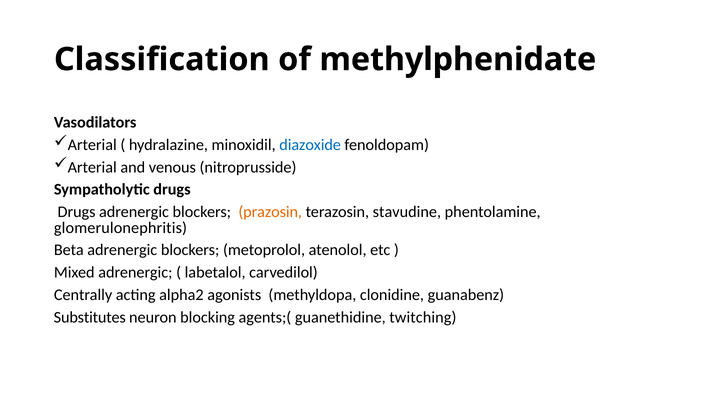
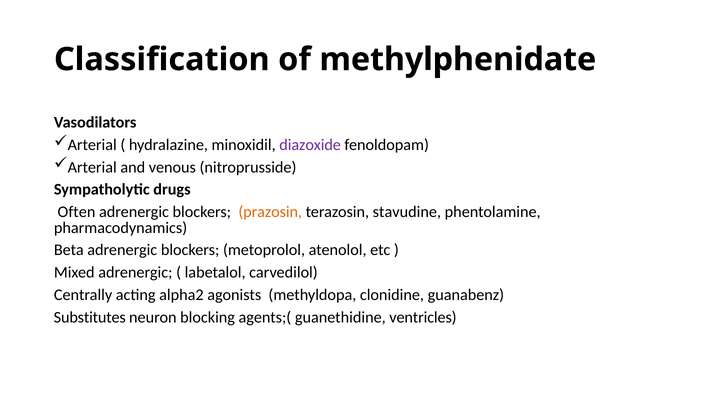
diazoxide colour: blue -> purple
Drugs at (77, 212): Drugs -> Often
glomerulonephritis: glomerulonephritis -> pharmacodynamics
twitching: twitching -> ventricles
